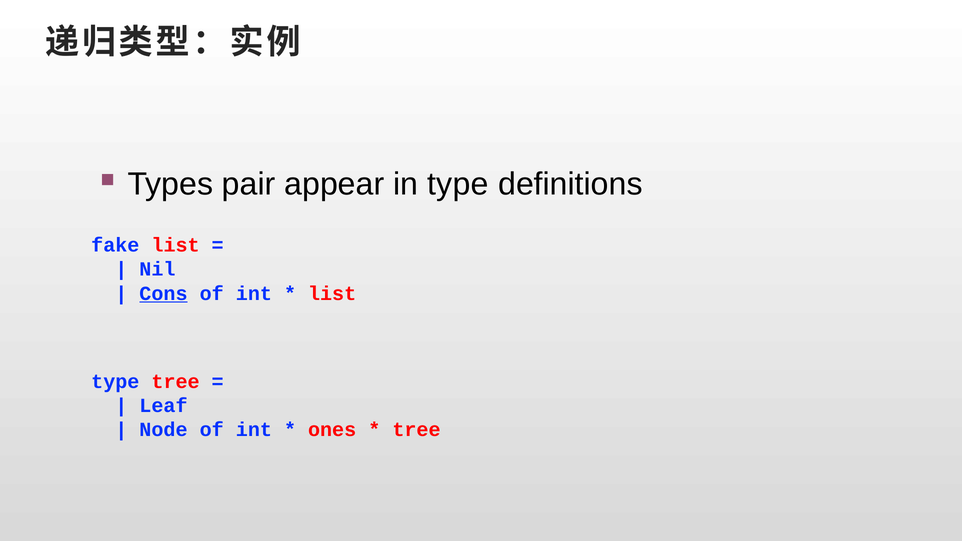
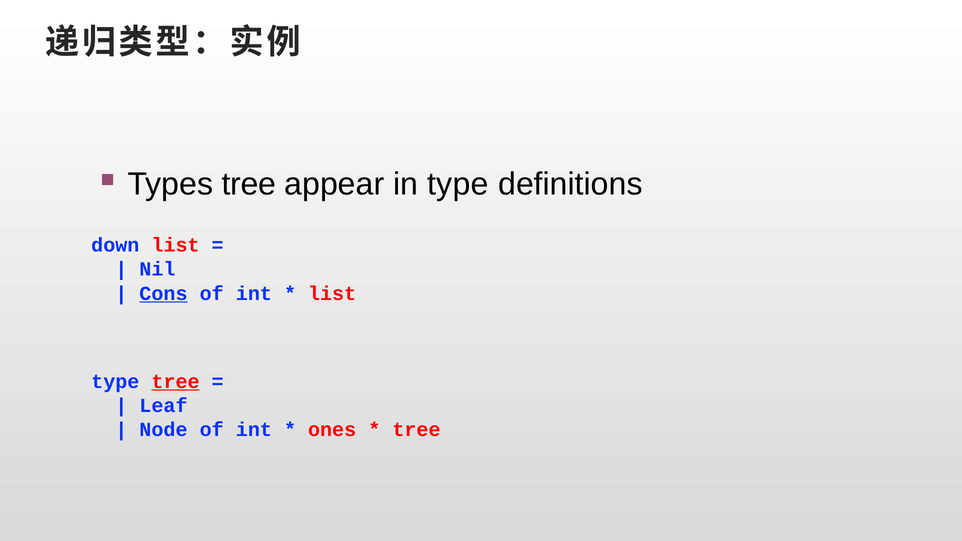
Types pair: pair -> tree
fake: fake -> down
tree at (176, 382) underline: none -> present
